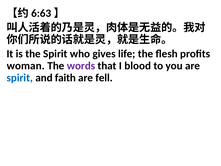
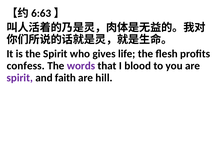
woman: woman -> confess
spirit at (20, 78) colour: blue -> purple
fell: fell -> hill
